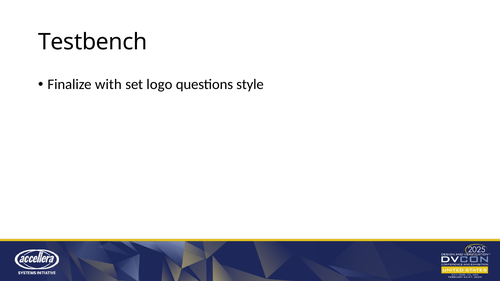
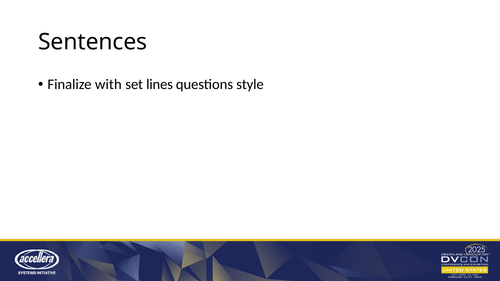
Testbench: Testbench -> Sentences
logo: logo -> lines
